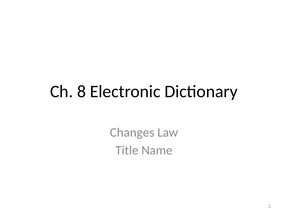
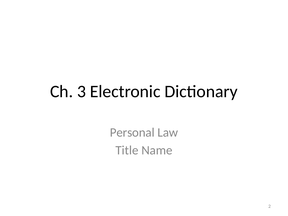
8: 8 -> 3
Changes: Changes -> Personal
